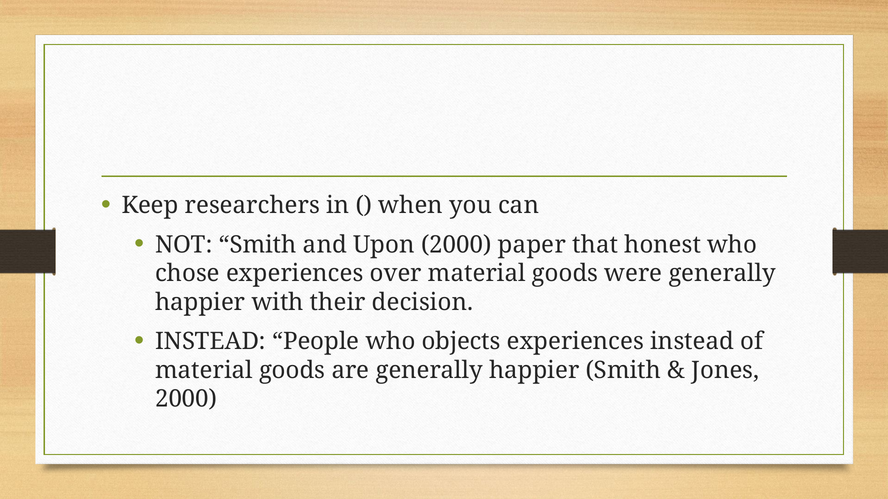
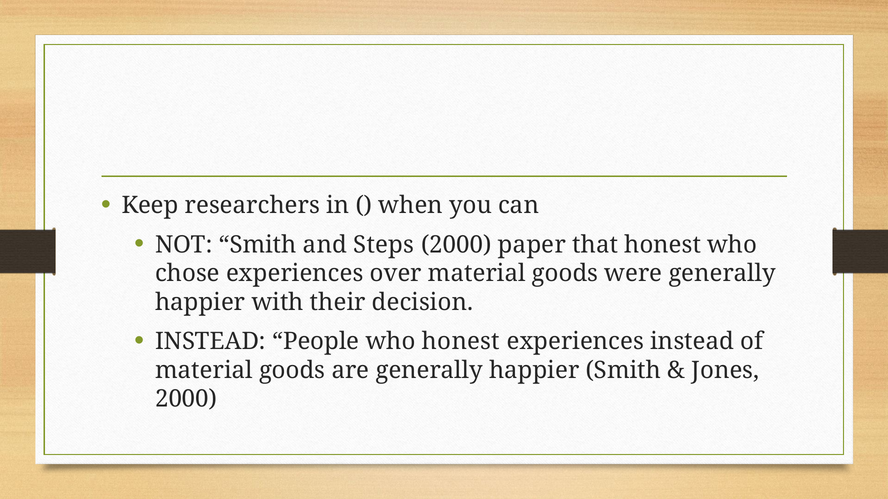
Upon: Upon -> Steps
who objects: objects -> honest
